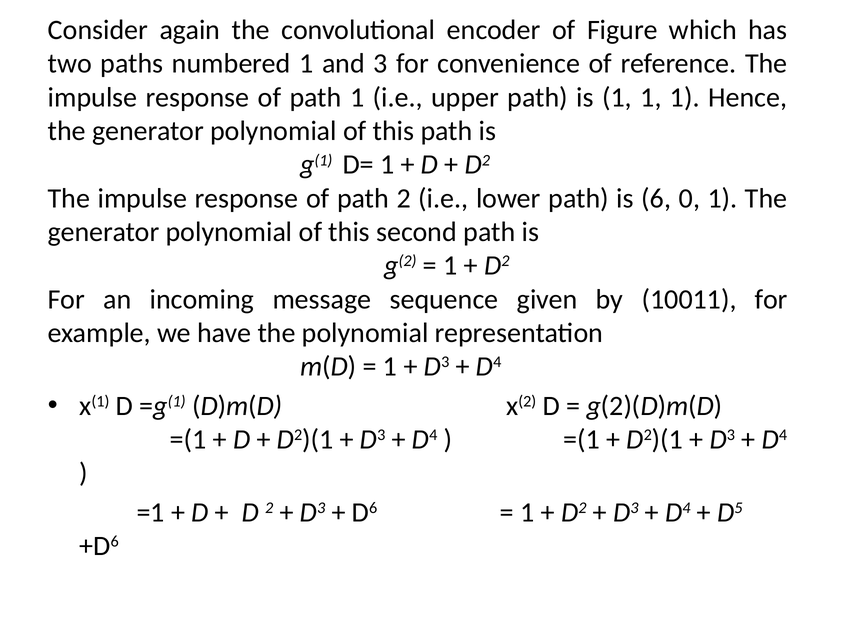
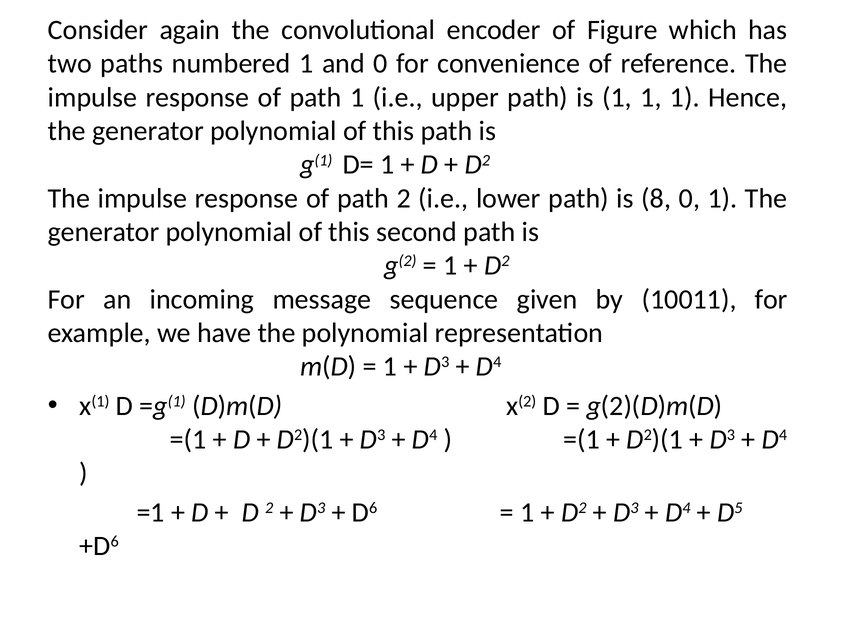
and 3: 3 -> 0
6: 6 -> 8
